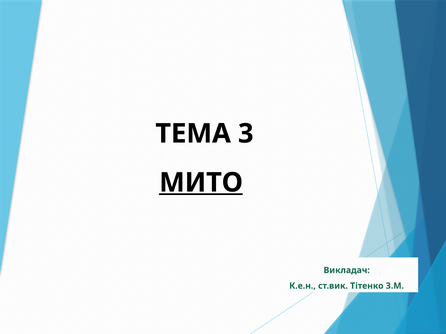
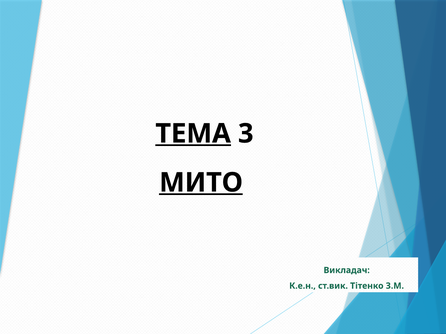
ТЕМА underline: none -> present
